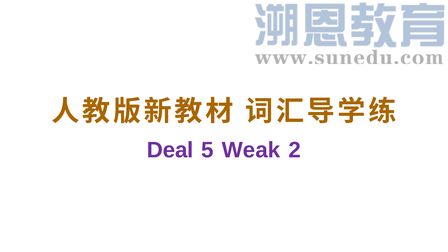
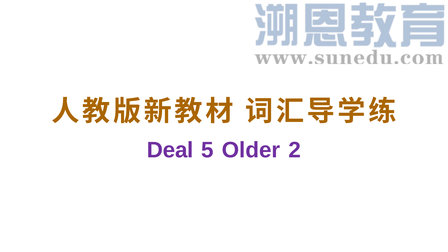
Weak: Weak -> Older
